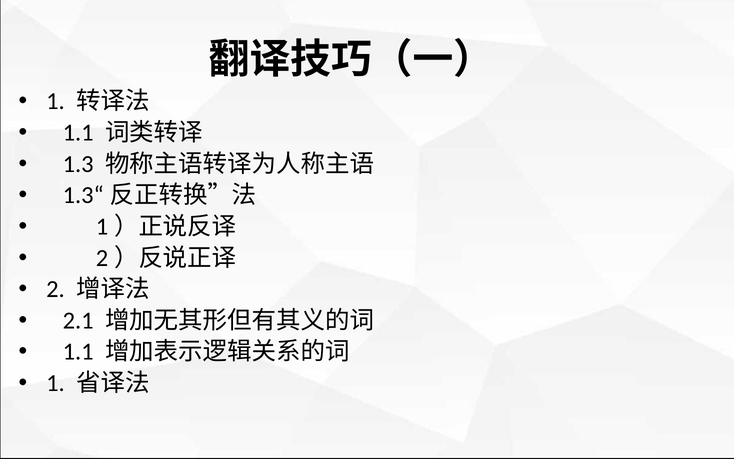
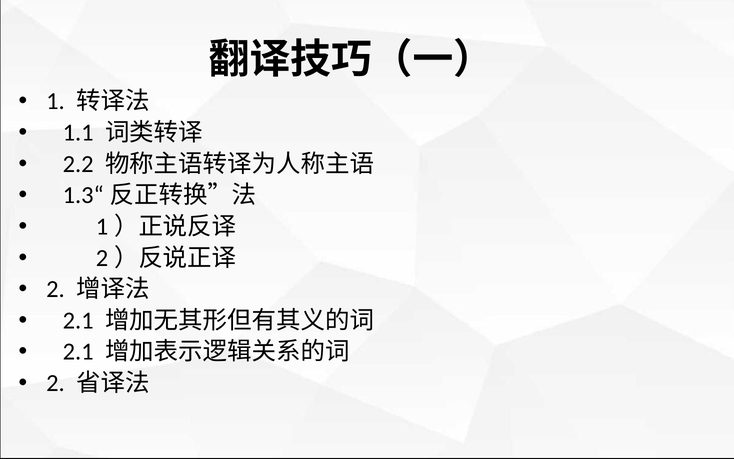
1.3: 1.3 -> 2.2
1.1 at (78, 352): 1.1 -> 2.1
1 at (55, 383): 1 -> 2
